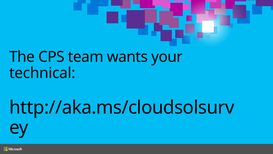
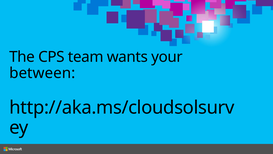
technical: technical -> between
